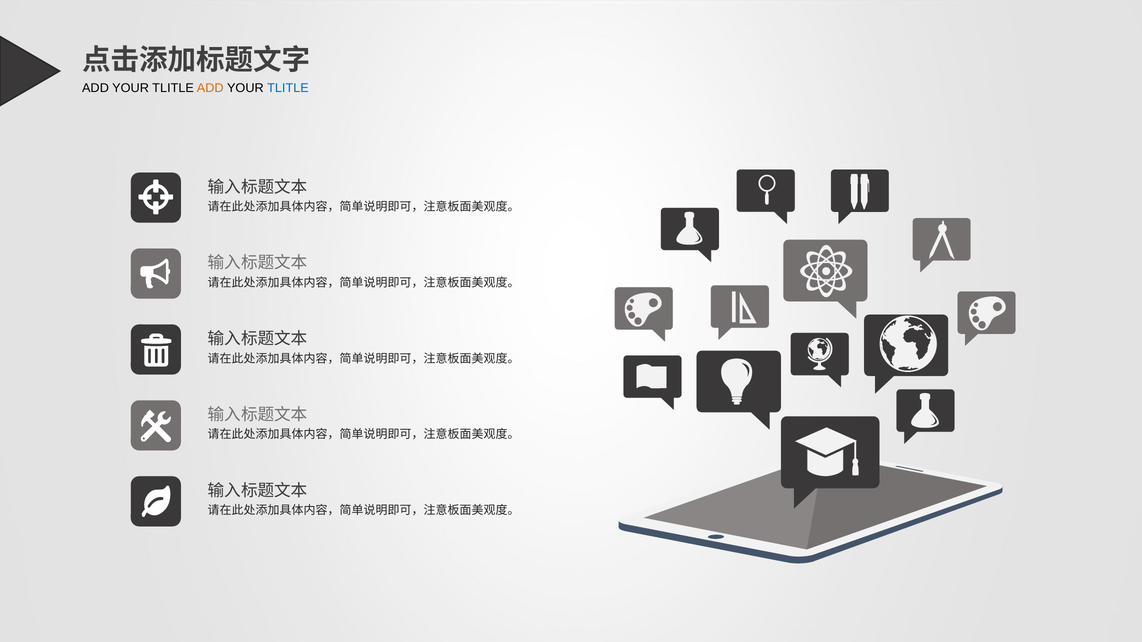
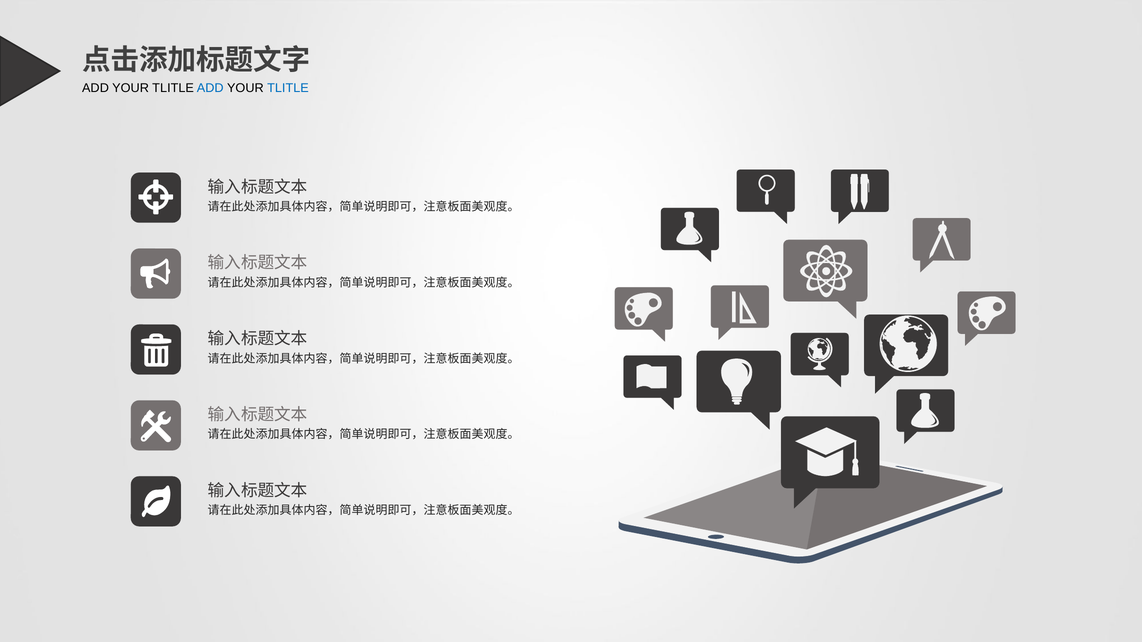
ADD at (210, 88) colour: orange -> blue
